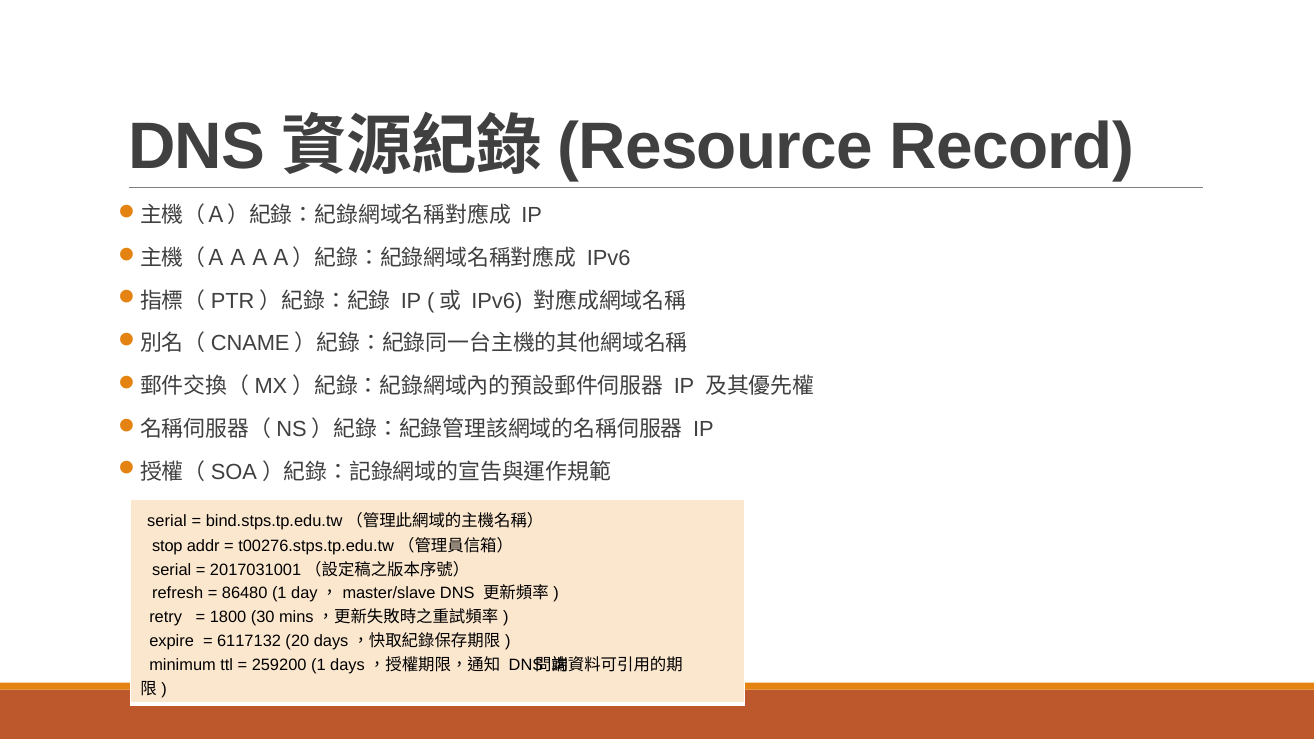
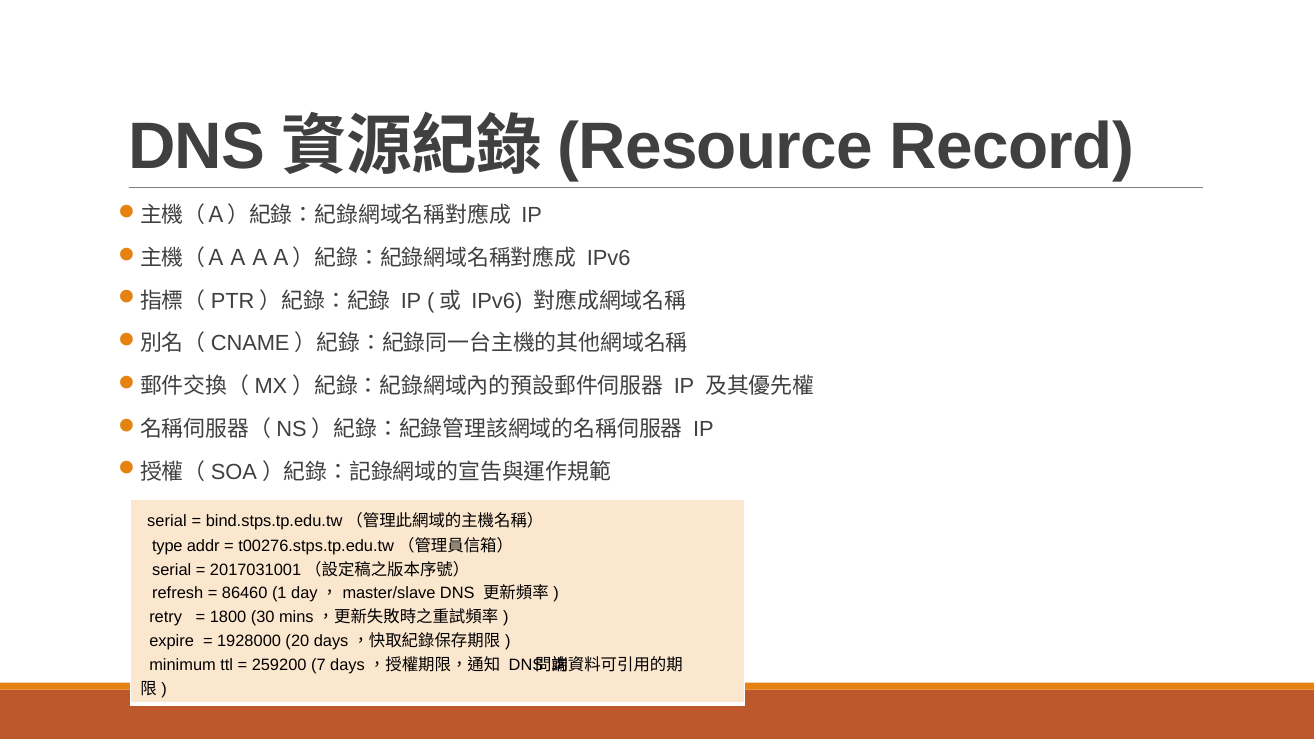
stop: stop -> type
86480: 86480 -> 86460
6117132: 6117132 -> 1928000
259200 1: 1 -> 7
